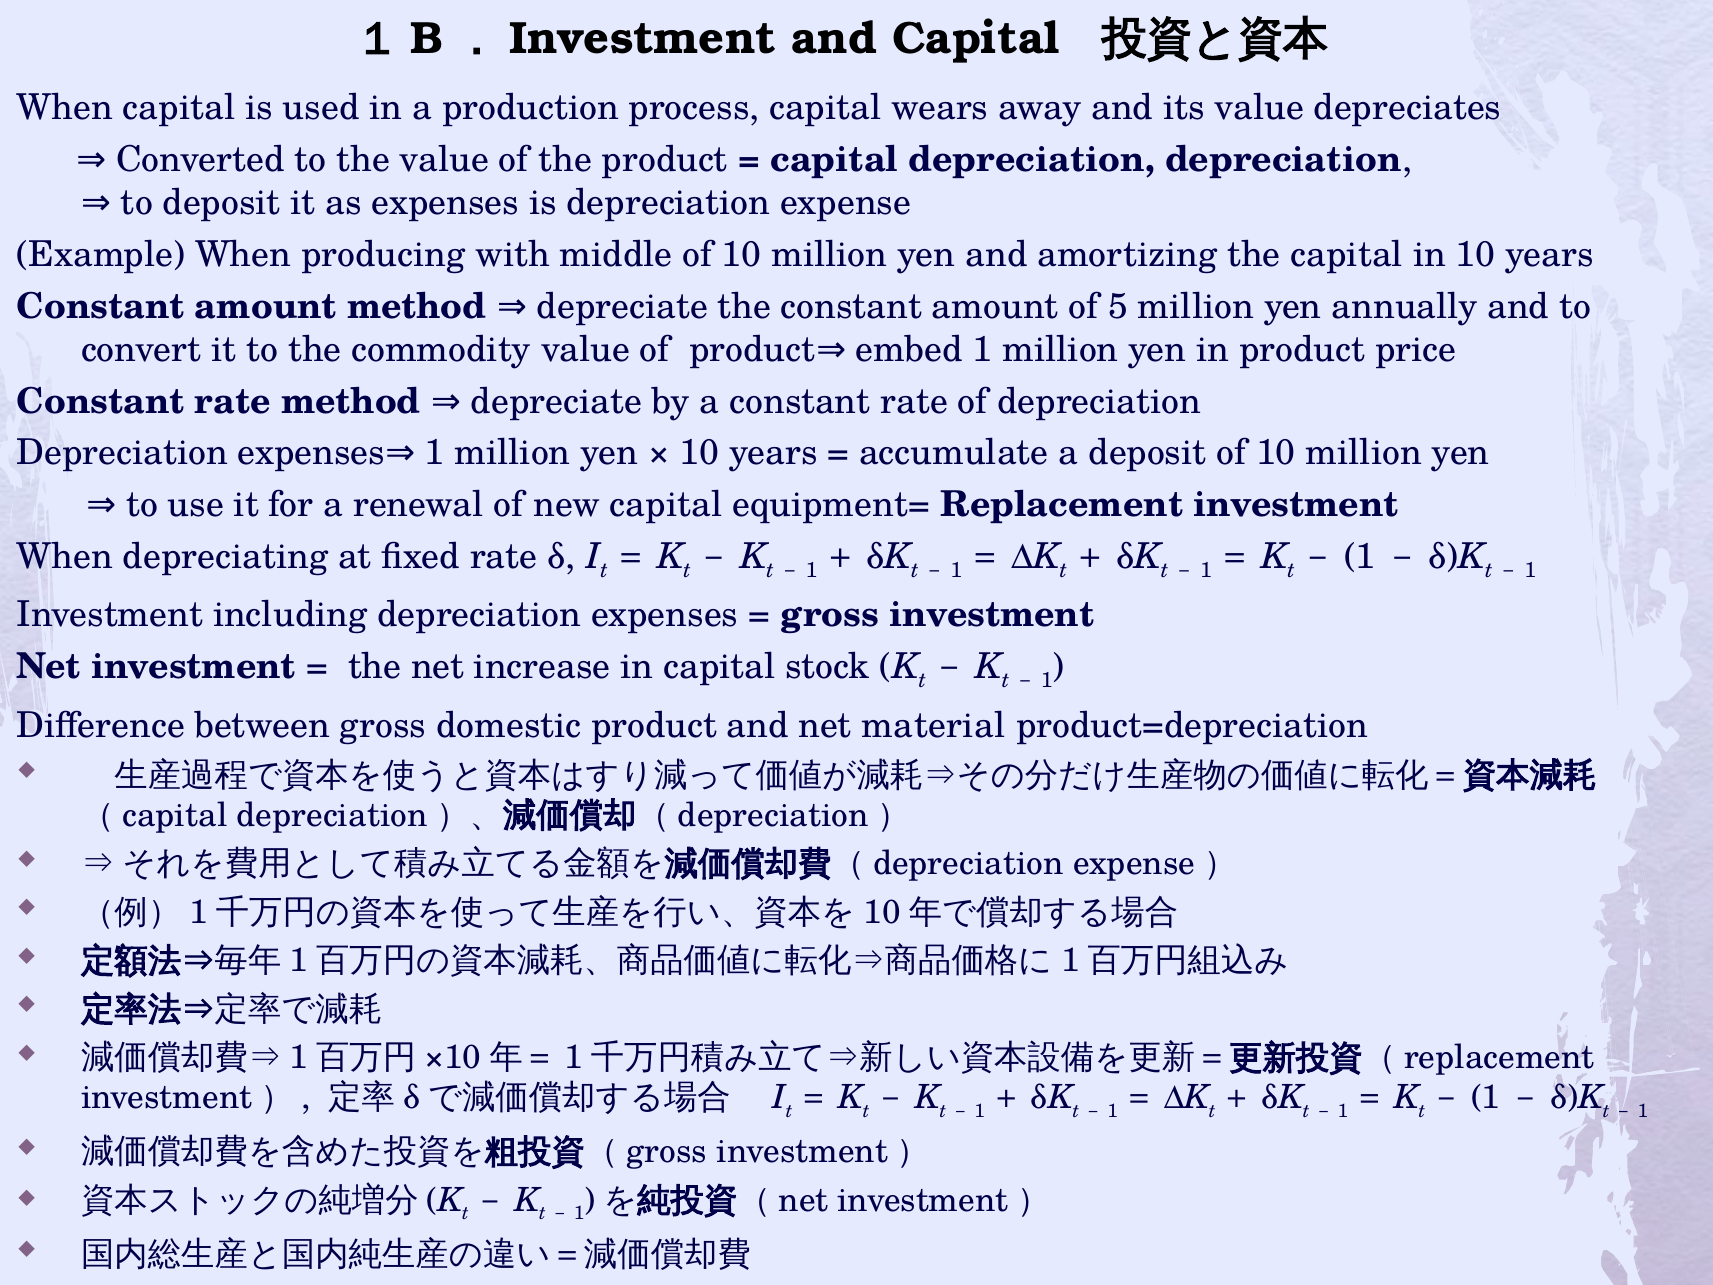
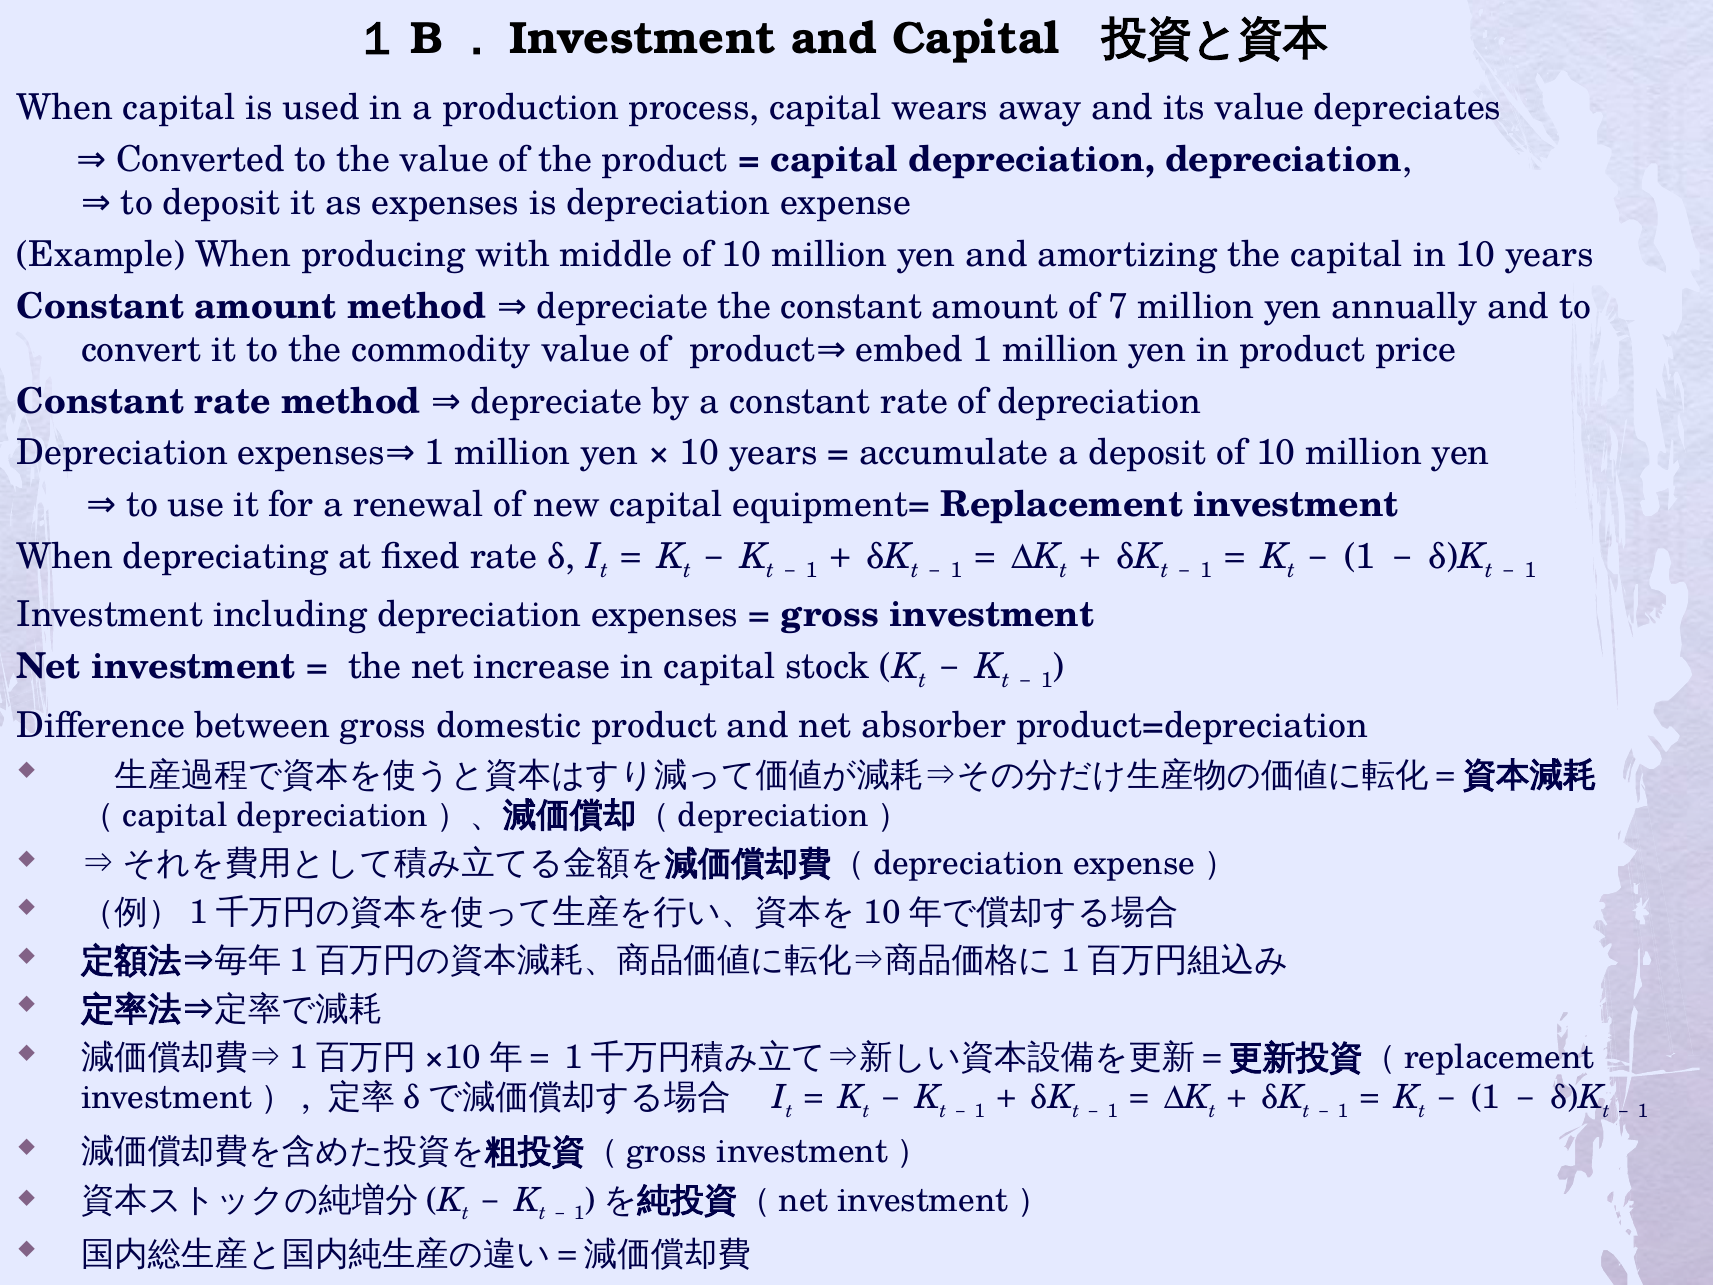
5: 5 -> 7
material: material -> absorber
